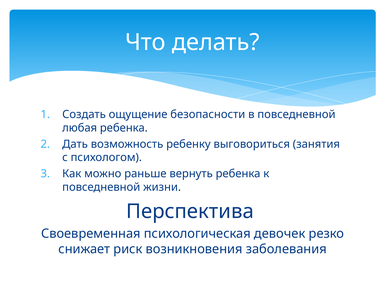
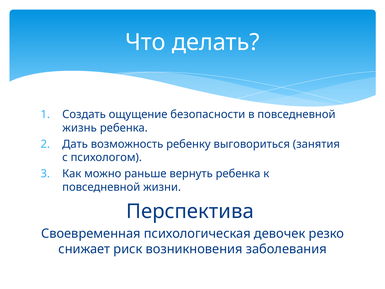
любая: любая -> жизнь
